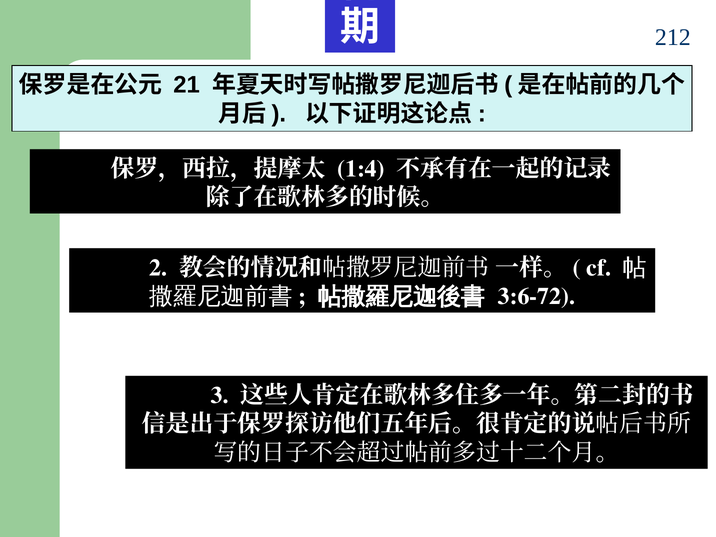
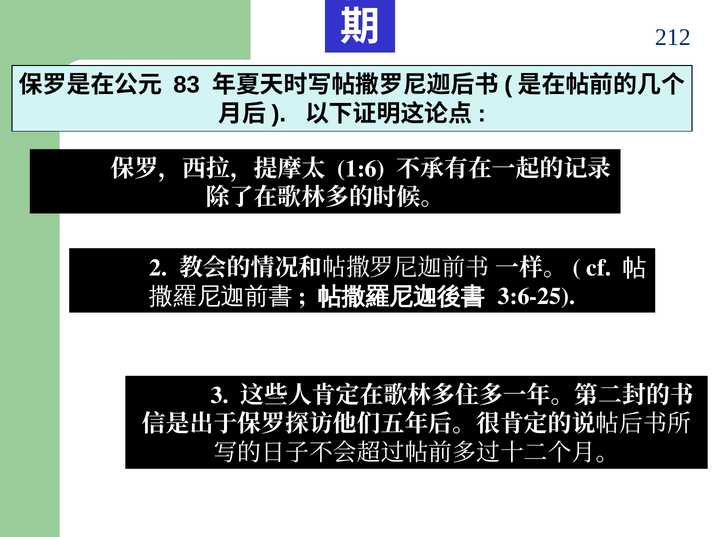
21: 21 -> 83
1:4: 1:4 -> 1:6
3:6-72: 3:6-72 -> 3:6-25
